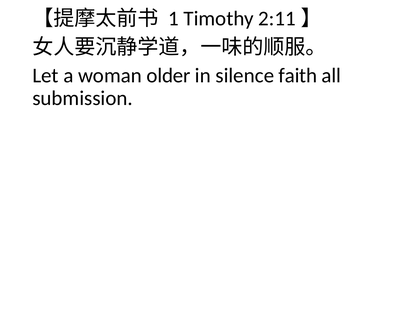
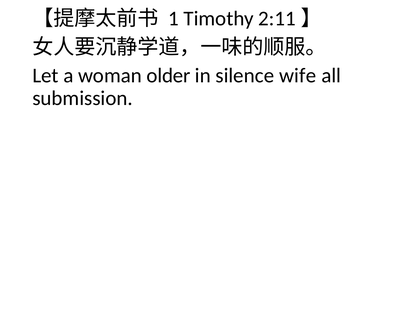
faith: faith -> wife
